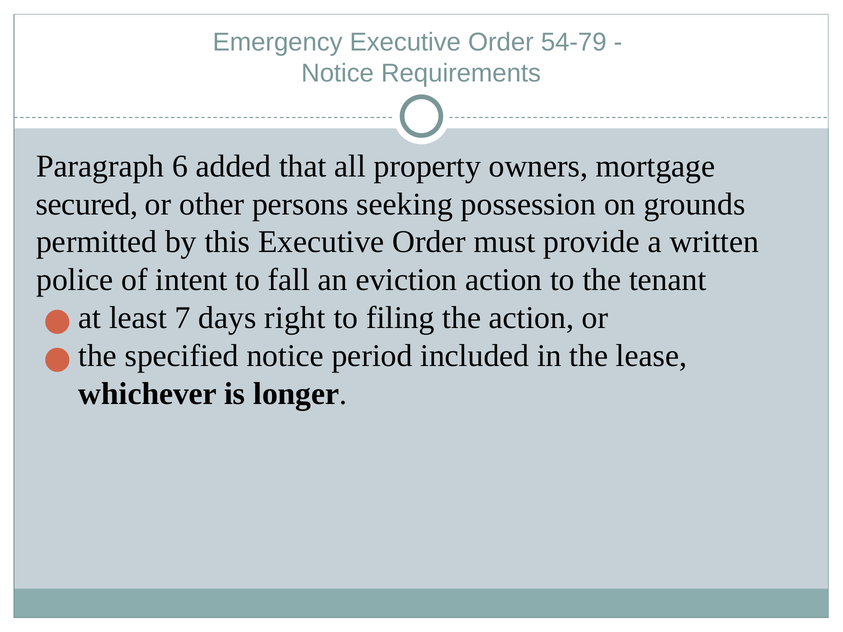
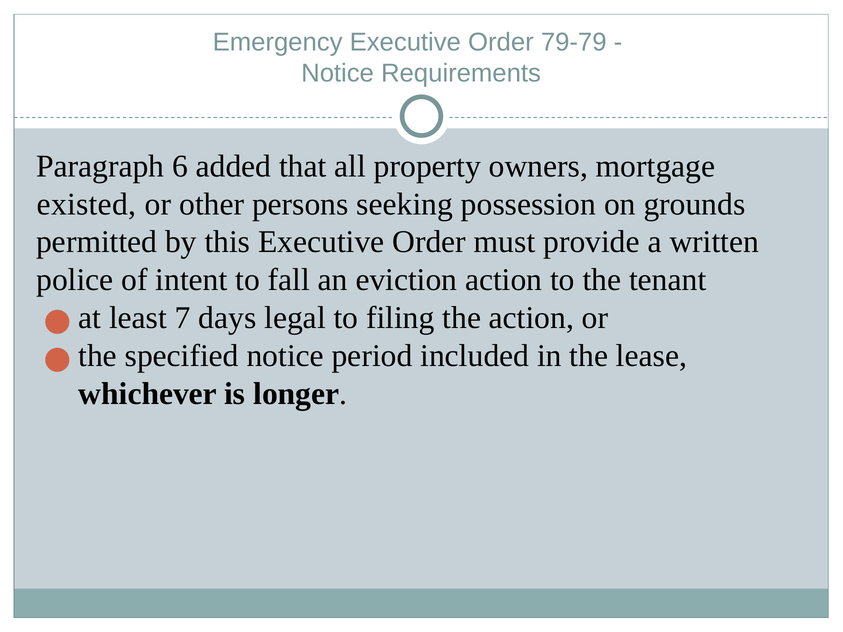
54-79: 54-79 -> 79-79
secured: secured -> existed
right: right -> legal
